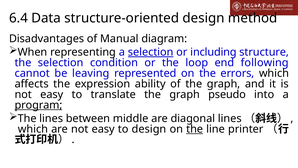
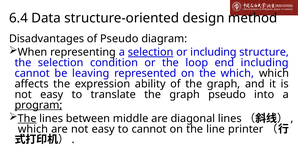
of Manual: Manual -> Pseudo
end following: following -> including
the errors: errors -> which
The at (27, 118) underline: none -> present
to design: design -> cannot
the at (195, 129) underline: present -> none
